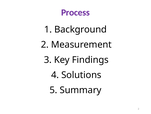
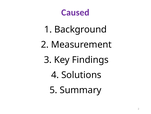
Process: Process -> Caused
